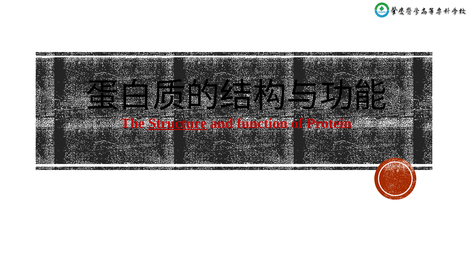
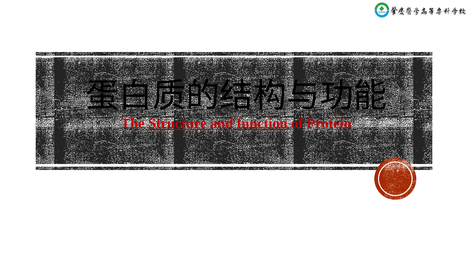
function underline: none -> present
